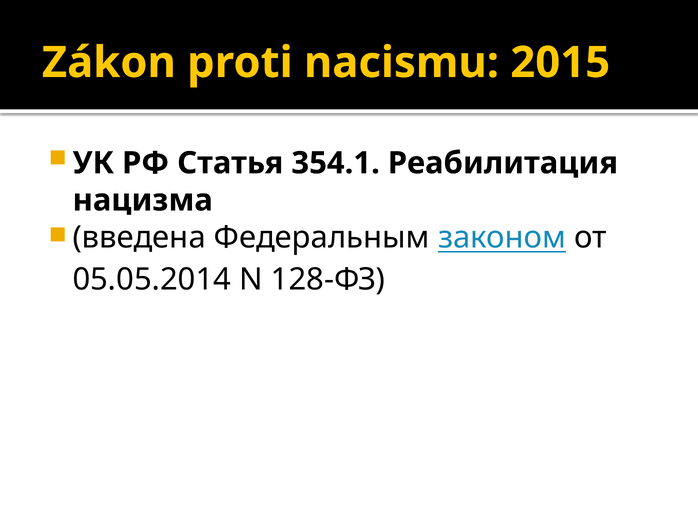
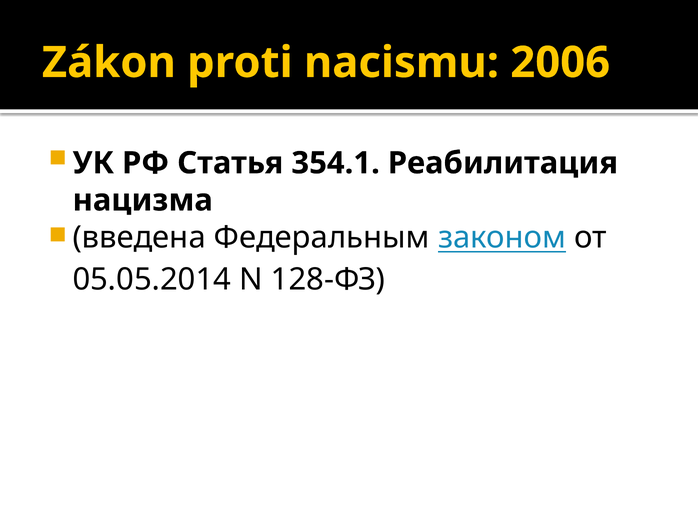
2015: 2015 -> 2006
